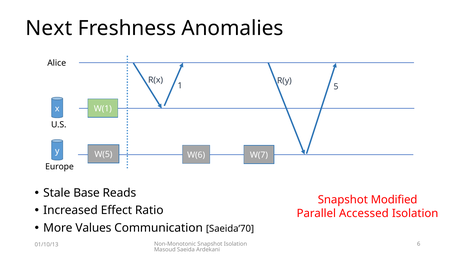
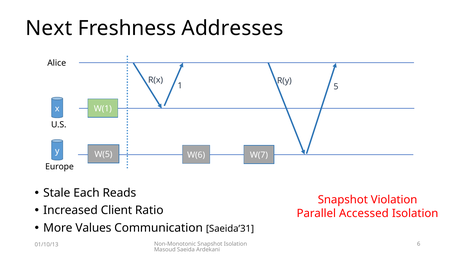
Anomalies: Anomalies -> Addresses
Base: Base -> Each
Modified: Modified -> Violation
Effect: Effect -> Client
Saeida’70: Saeida’70 -> Saeida’31
